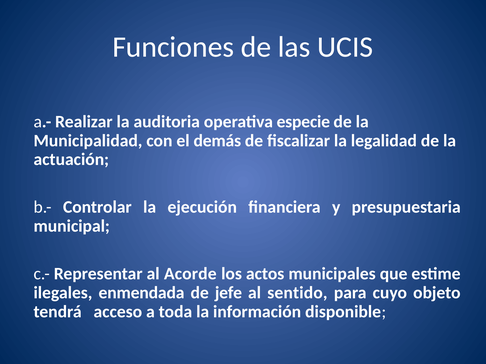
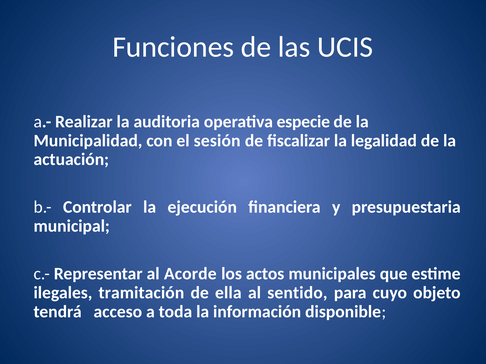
demás: demás -> sesión
enmendada: enmendada -> tramitación
jefe: jefe -> ella
